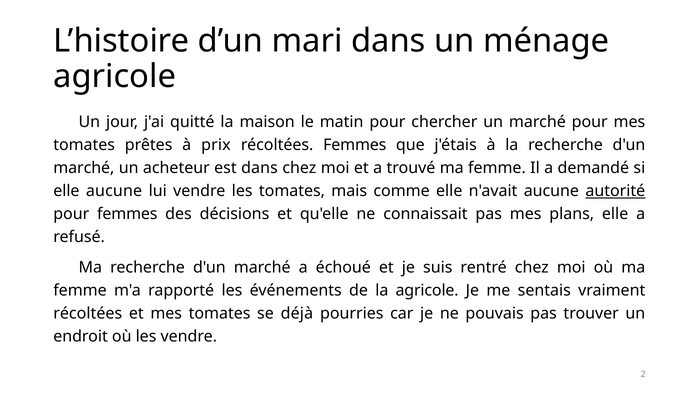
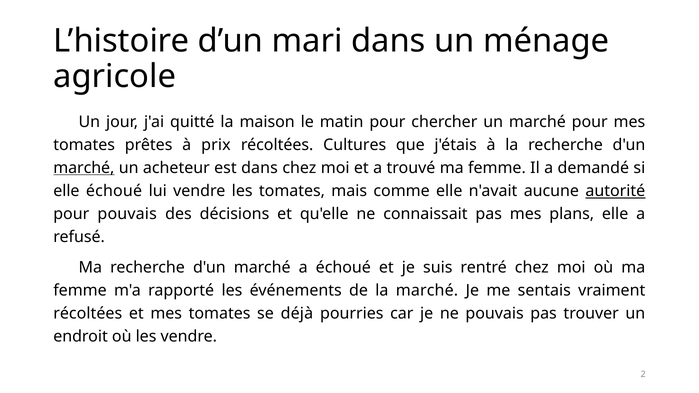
récoltées Femmes: Femmes -> Cultures
marché at (84, 168) underline: none -> present
elle aucune: aucune -> échoué
pour femmes: femmes -> pouvais
la agricole: agricole -> marché
